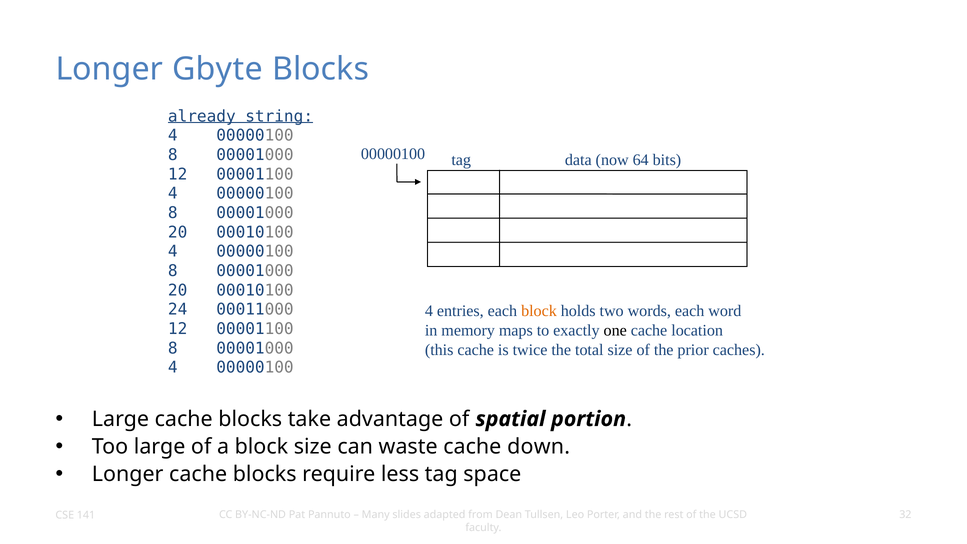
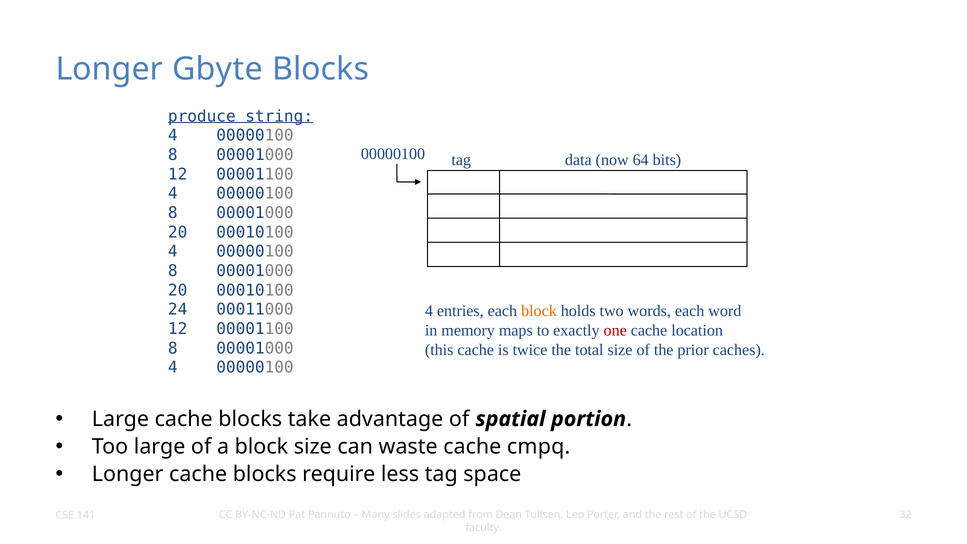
already: already -> produce
one colour: black -> red
down: down -> cmpq
